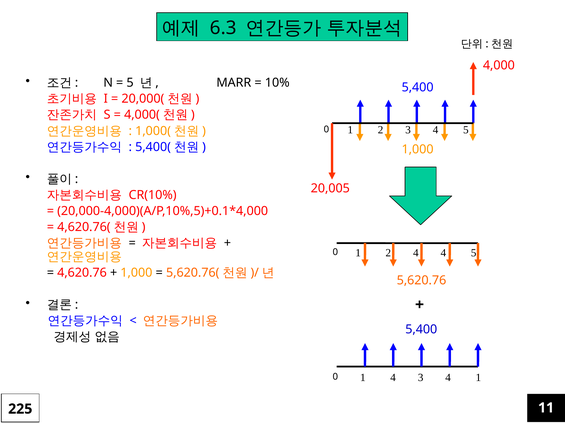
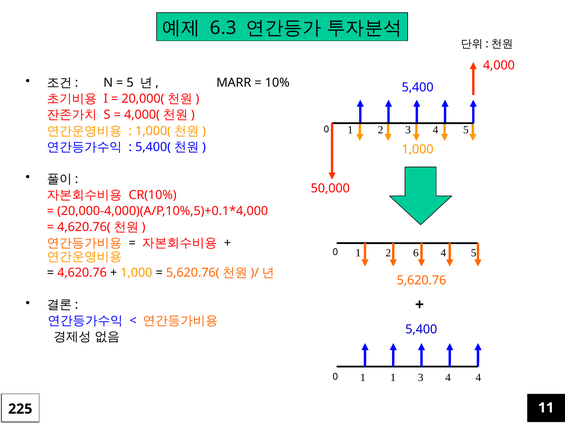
20,005: 20,005 -> 50,000
2 4: 4 -> 6
1 4: 4 -> 1
4 1: 1 -> 4
